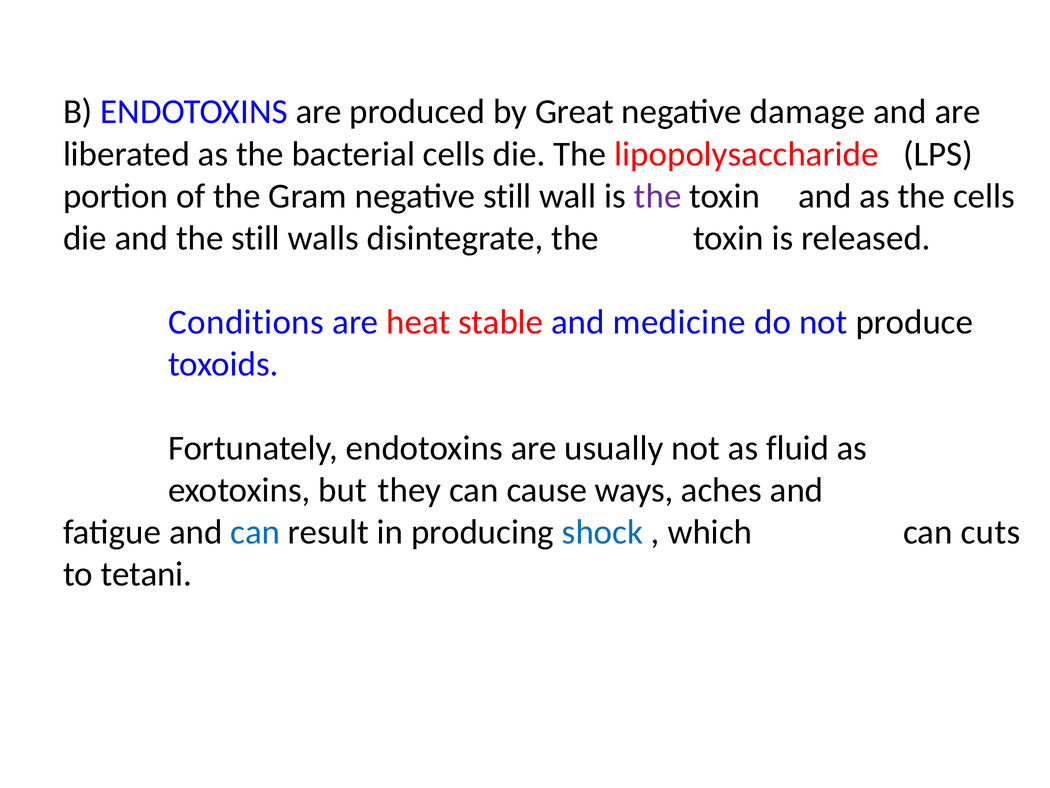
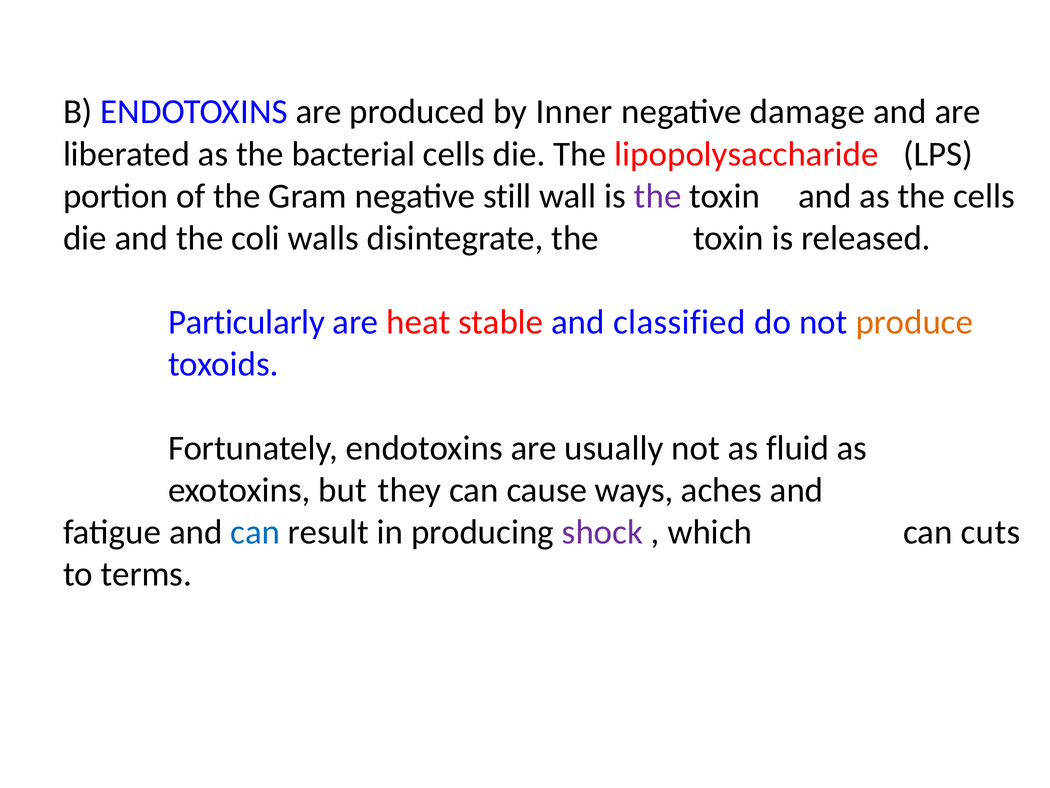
Great: Great -> Inner
the still: still -> coli
Conditions: Conditions -> Particularly
medicine: medicine -> classified
produce colour: black -> orange
shock colour: blue -> purple
tetani: tetani -> terms
